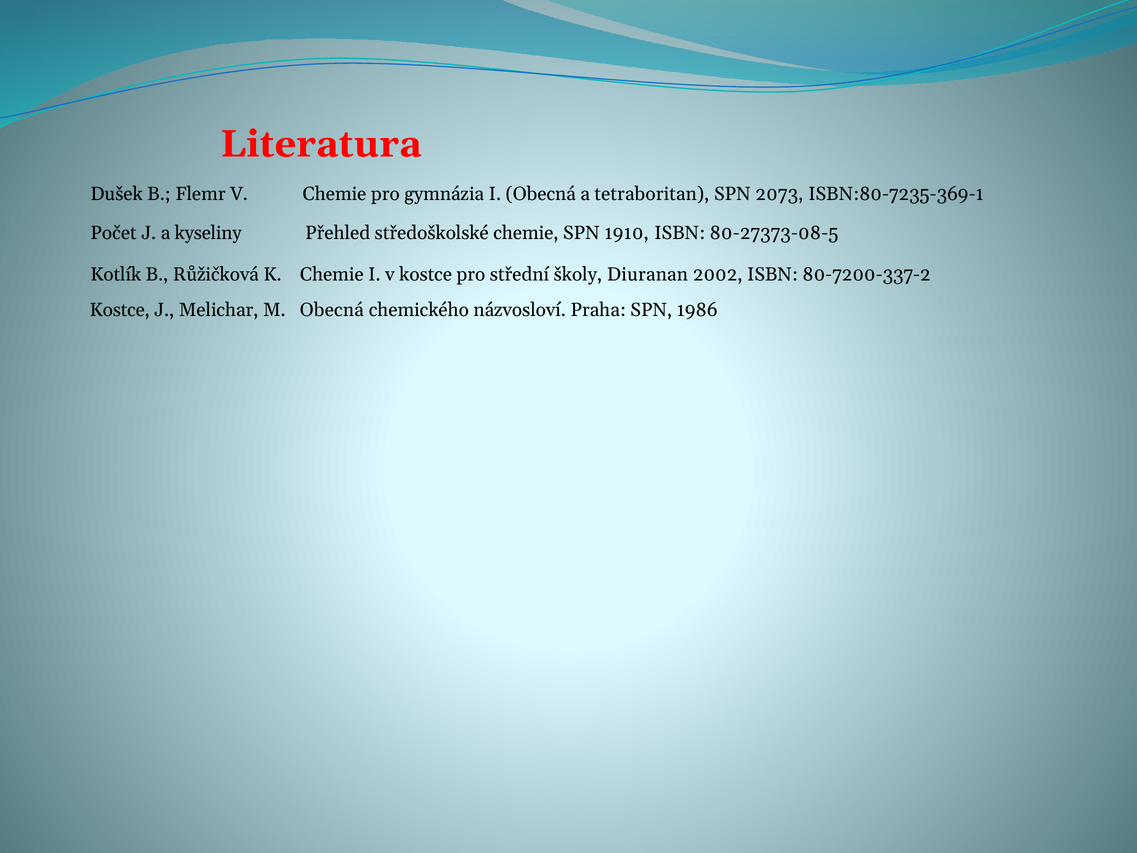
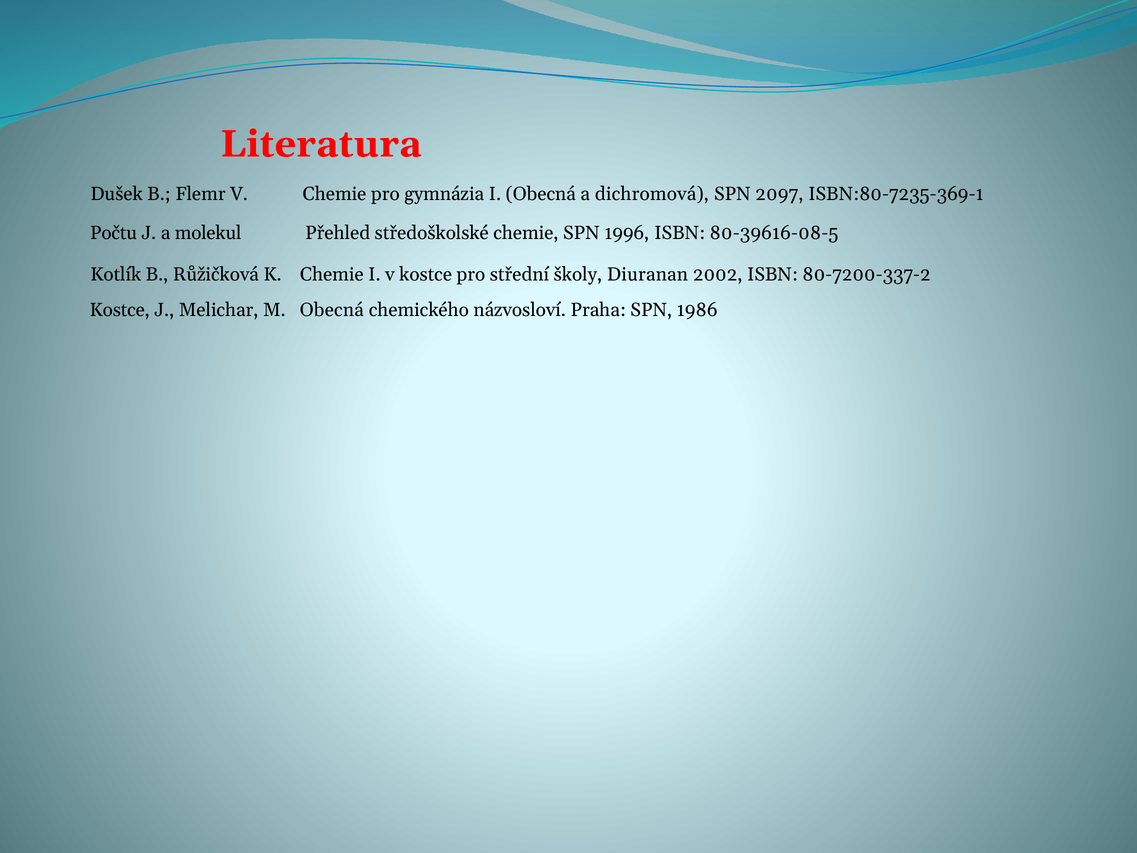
tetraboritan: tetraboritan -> dichromová
2073: 2073 -> 2097
Počet: Počet -> Počtu
kyseliny: kyseliny -> molekul
1910: 1910 -> 1996
80-27373-08-5: 80-27373-08-5 -> 80-39616-08-5
